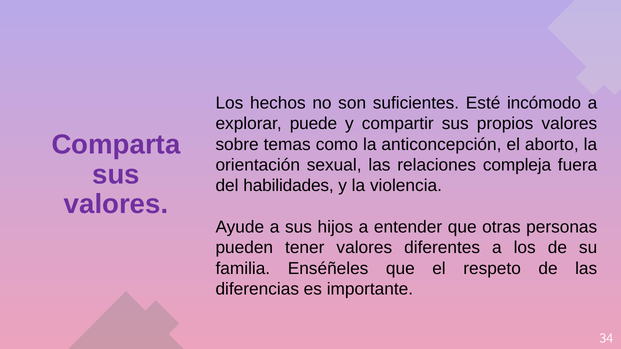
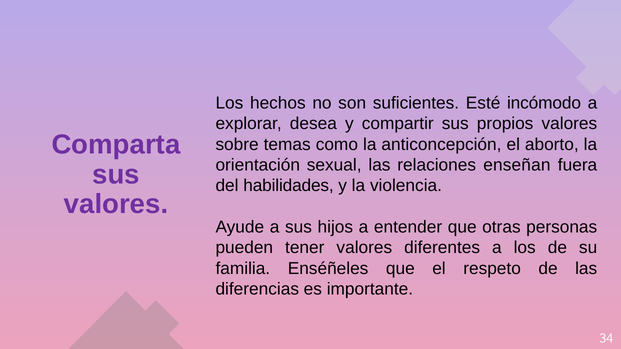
puede: puede -> desea
compleja: compleja -> enseñan
